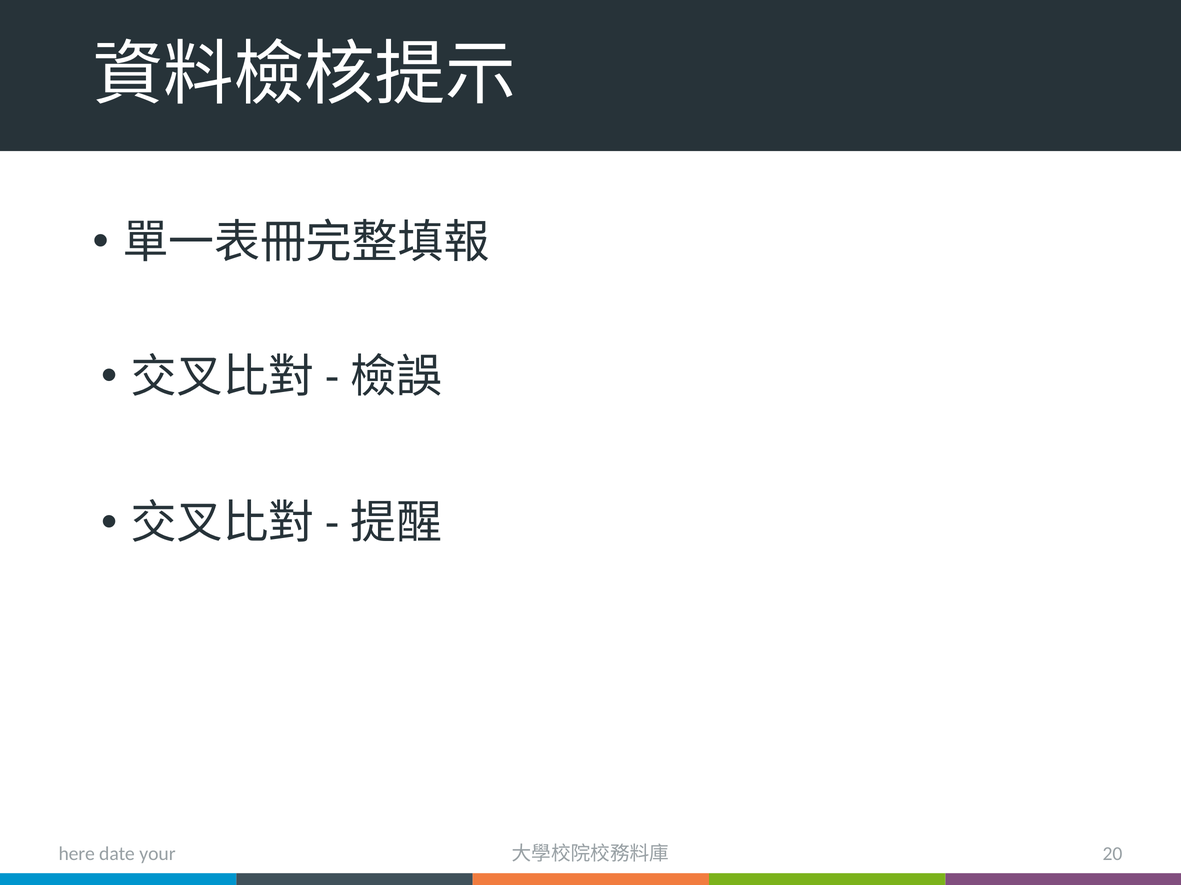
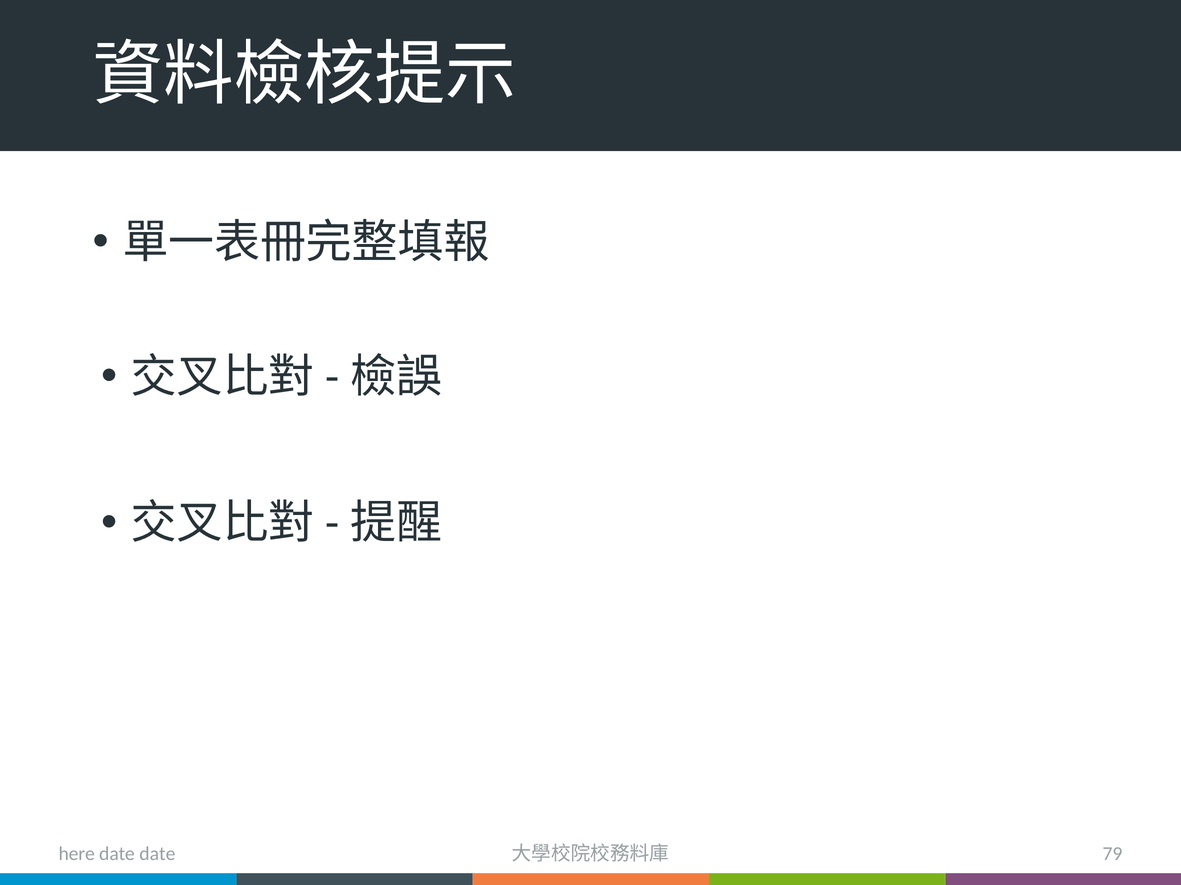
date your: your -> date
20: 20 -> 79
